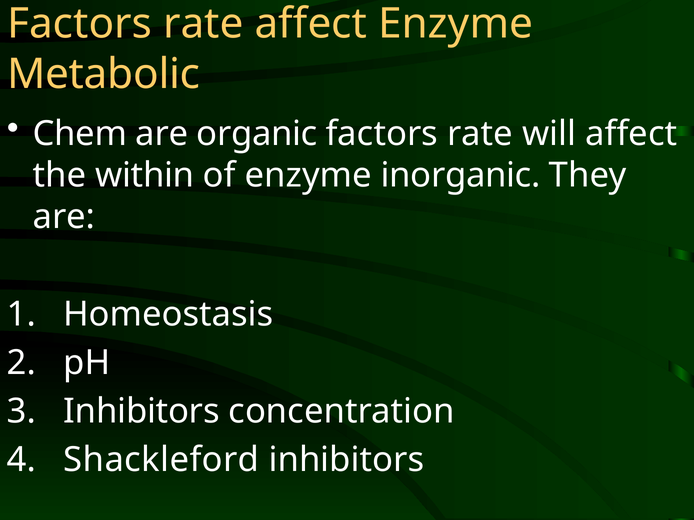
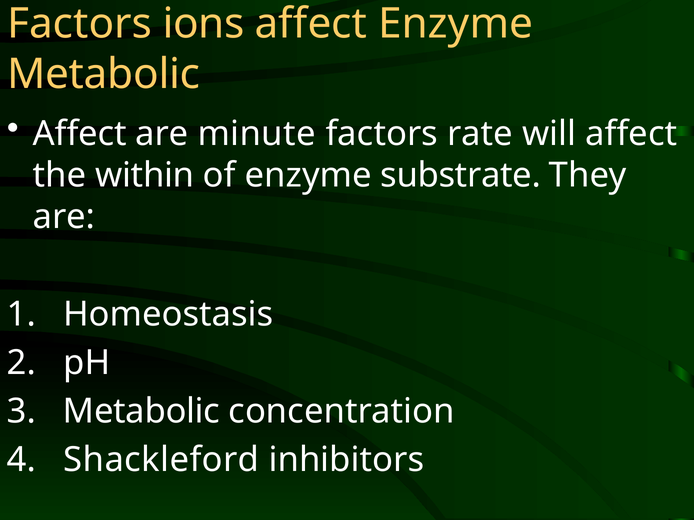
rate at (203, 24): rate -> ions
Chem at (80, 134): Chem -> Affect
organic: organic -> minute
inorganic: inorganic -> substrate
Inhibitors at (141, 412): Inhibitors -> Metabolic
